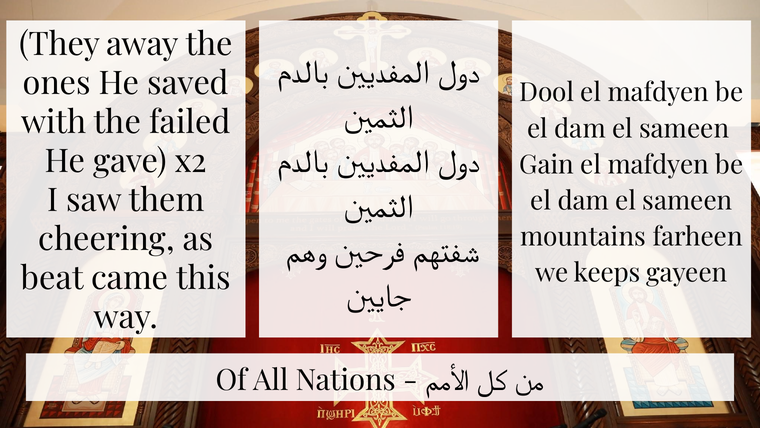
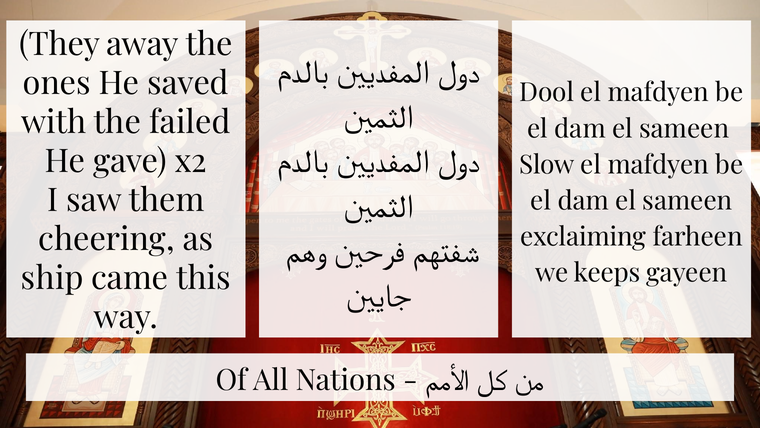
Gain: Gain -> Slow
mountains: mountains -> exclaiming
beat: beat -> ship
